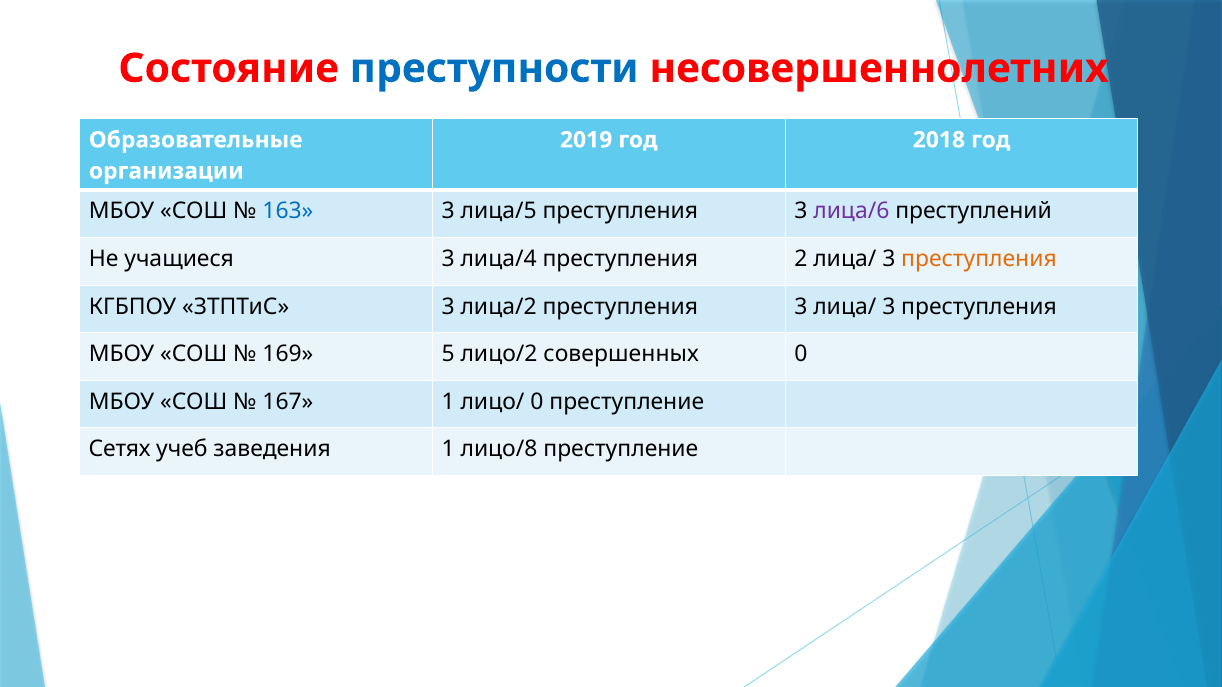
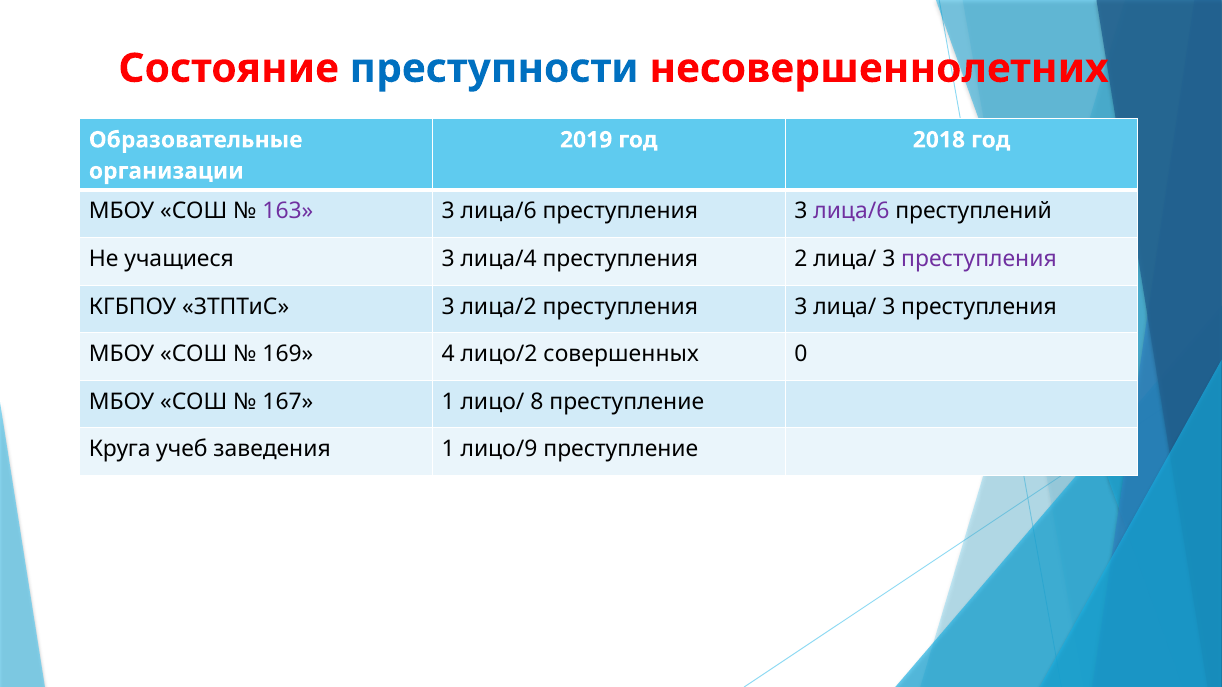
163 colour: blue -> purple
лица/5 at (499, 212): лица/5 -> лица/6
преступления at (979, 259) colour: orange -> purple
5: 5 -> 4
лицо/ 0: 0 -> 8
Сетях: Сетях -> Круга
лицо/8: лицо/8 -> лицо/9
